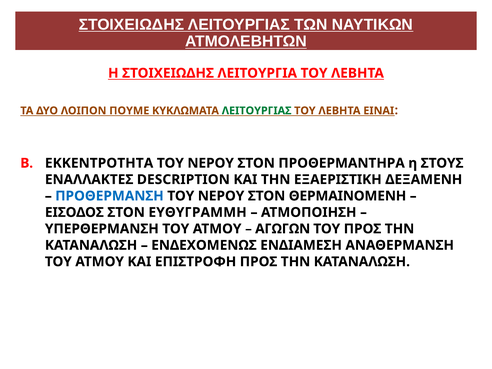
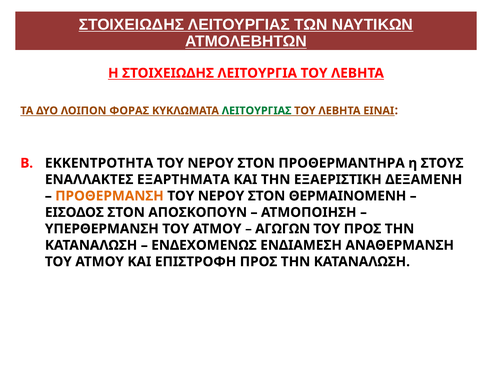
ΠΟΥΜΕ: ΠΟΥΜΕ -> ΦΟΡΑΣ
DESCRIPTION: DESCRIPTION -> ΕΞΑΡΤΗΜΑΤΑ
ΠΡΟΘΕΡΜΑΝΣΗ colour: blue -> orange
ΕΥΘΥΓΡΑΜΜΗ: ΕΥΘΥΓΡΑΜΜΗ -> ΑΠΟΣΚΟΠΟΥΝ
